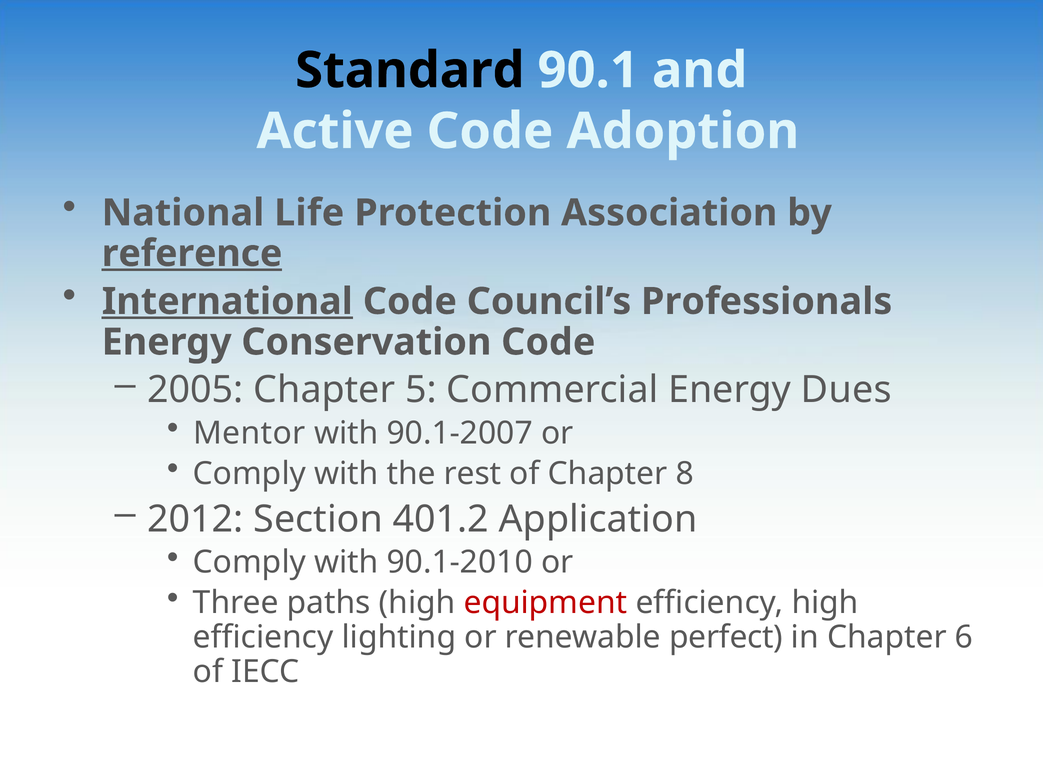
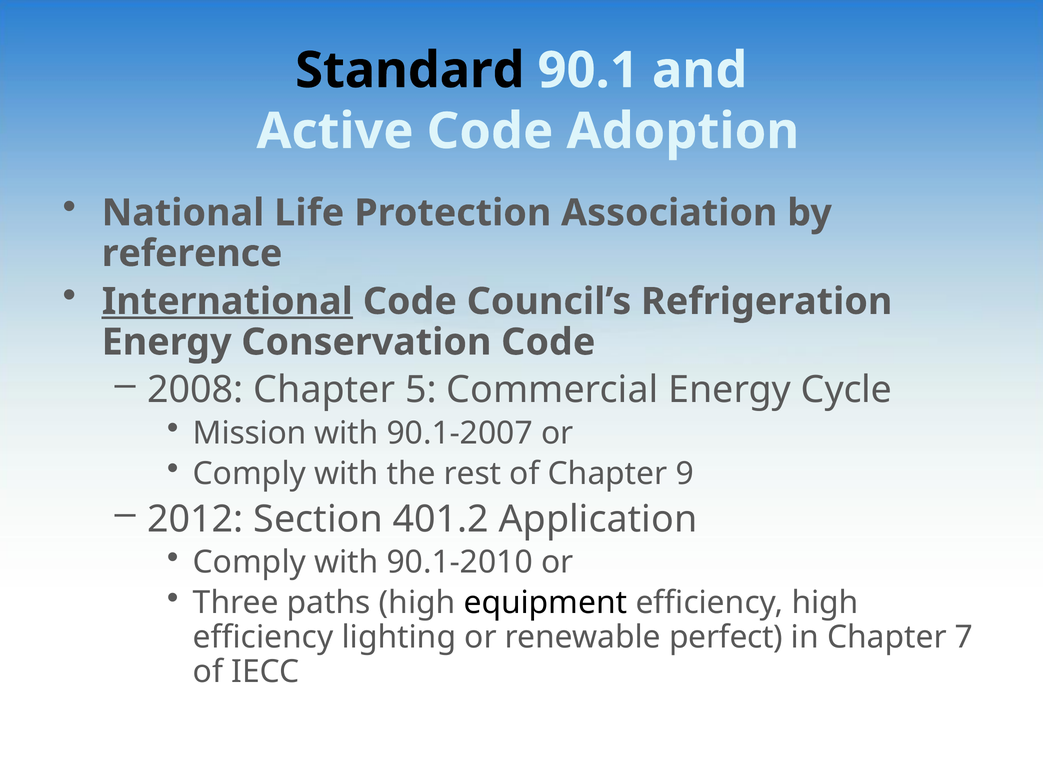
reference underline: present -> none
Professionals: Professionals -> Refrigeration
2005: 2005 -> 2008
Dues: Dues -> Cycle
Mentor: Mentor -> Mission
8: 8 -> 9
equipment colour: red -> black
6: 6 -> 7
